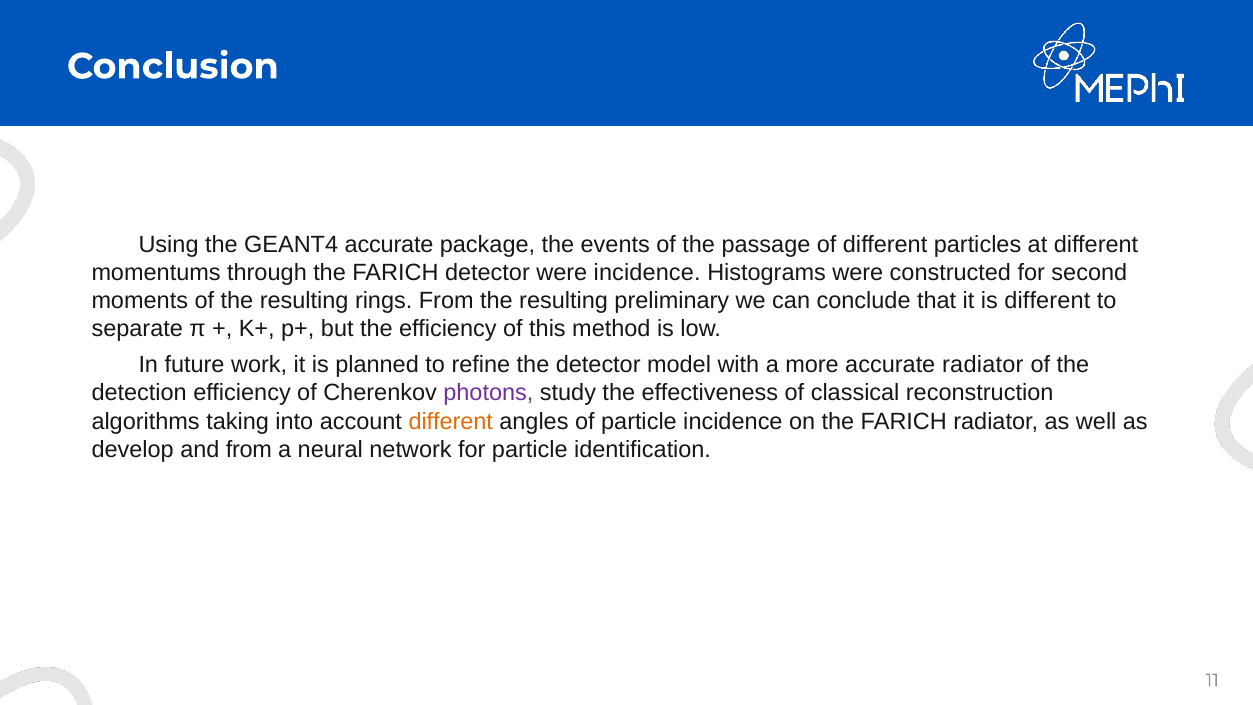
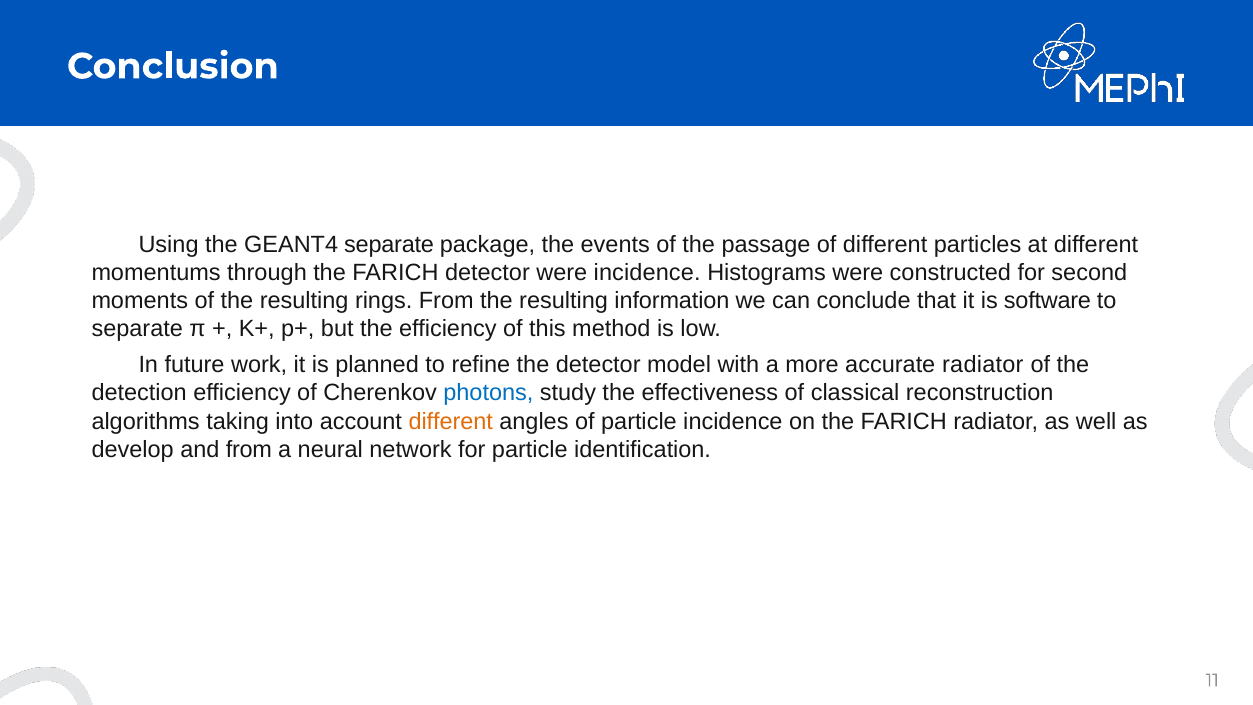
GEANT4 accurate: accurate -> separate
preliminary: preliminary -> information
is different: different -> software
photons colour: purple -> blue
